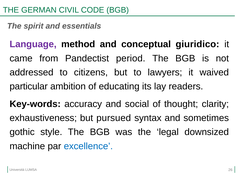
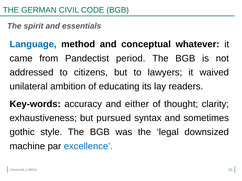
Language colour: purple -> blue
giuridico: giuridico -> whatever
particular: particular -> unilateral
social: social -> either
